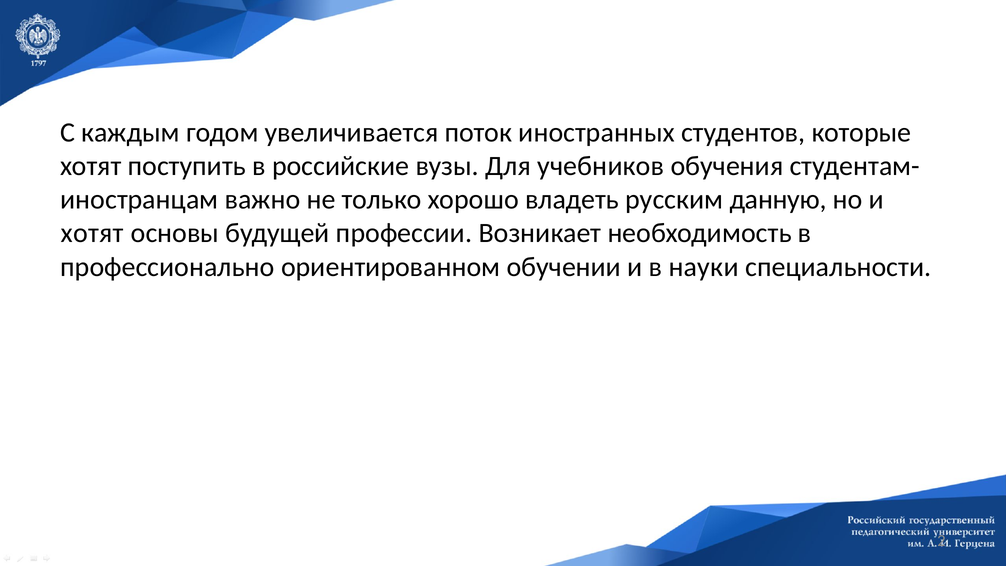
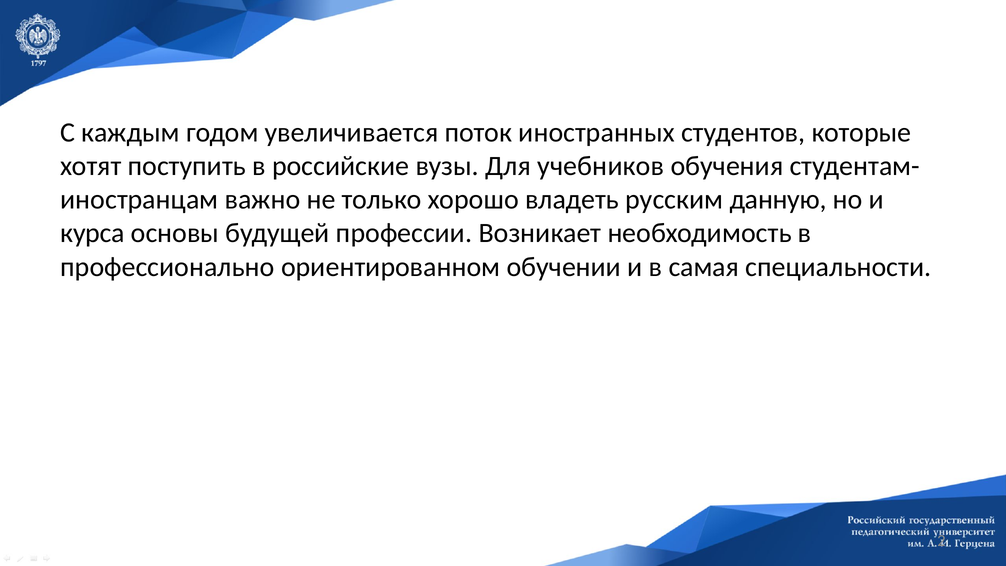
хотят at (92, 233): хотят -> курса
науки: науки -> самая
